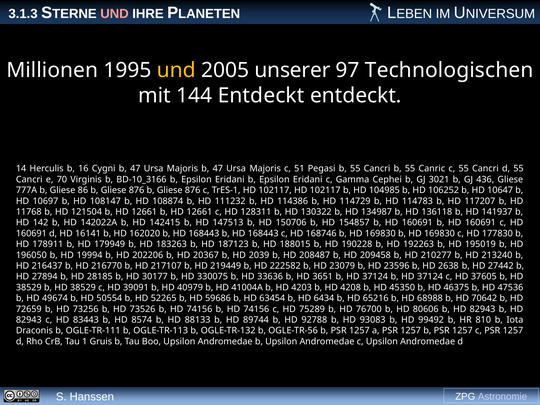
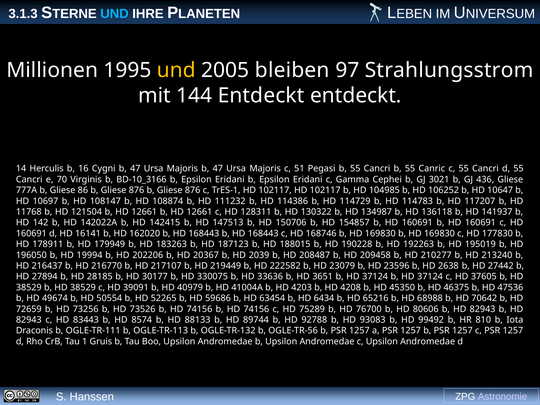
UND at (114, 14) colour: pink -> light blue
unserer: unserer -> bleiben
Technologischen: Technologischen -> Strahlungsstrom
